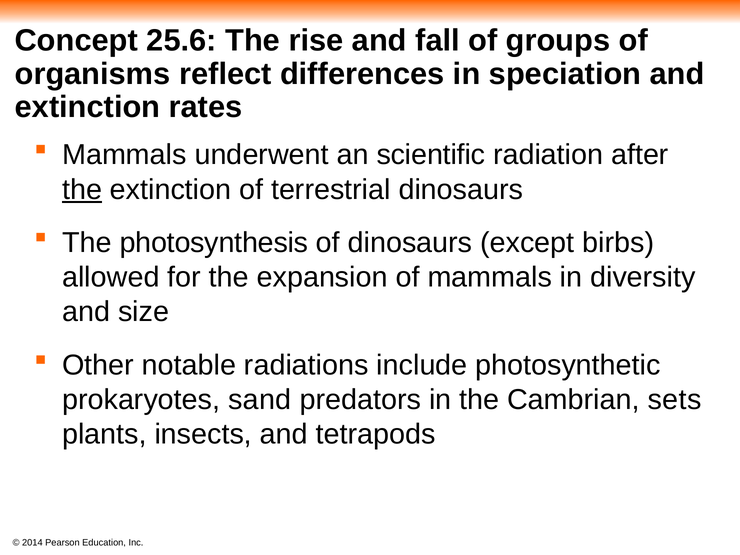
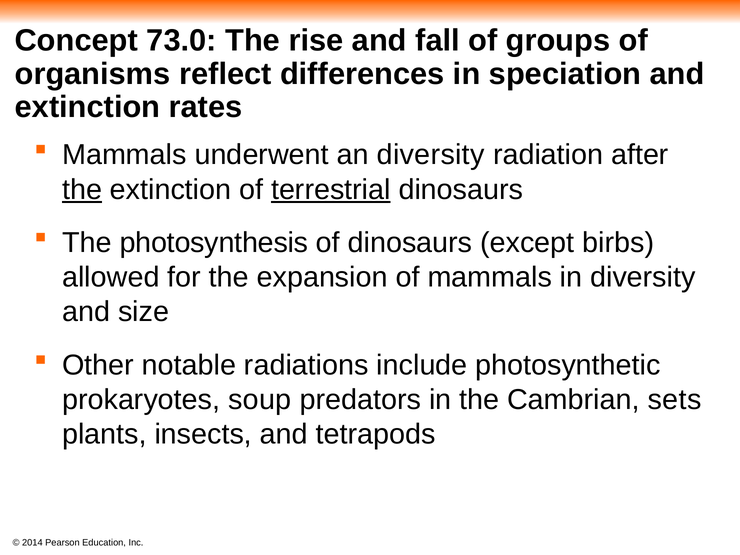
25.6: 25.6 -> 73.0
an scientific: scientific -> diversity
terrestrial underline: none -> present
sand: sand -> soup
